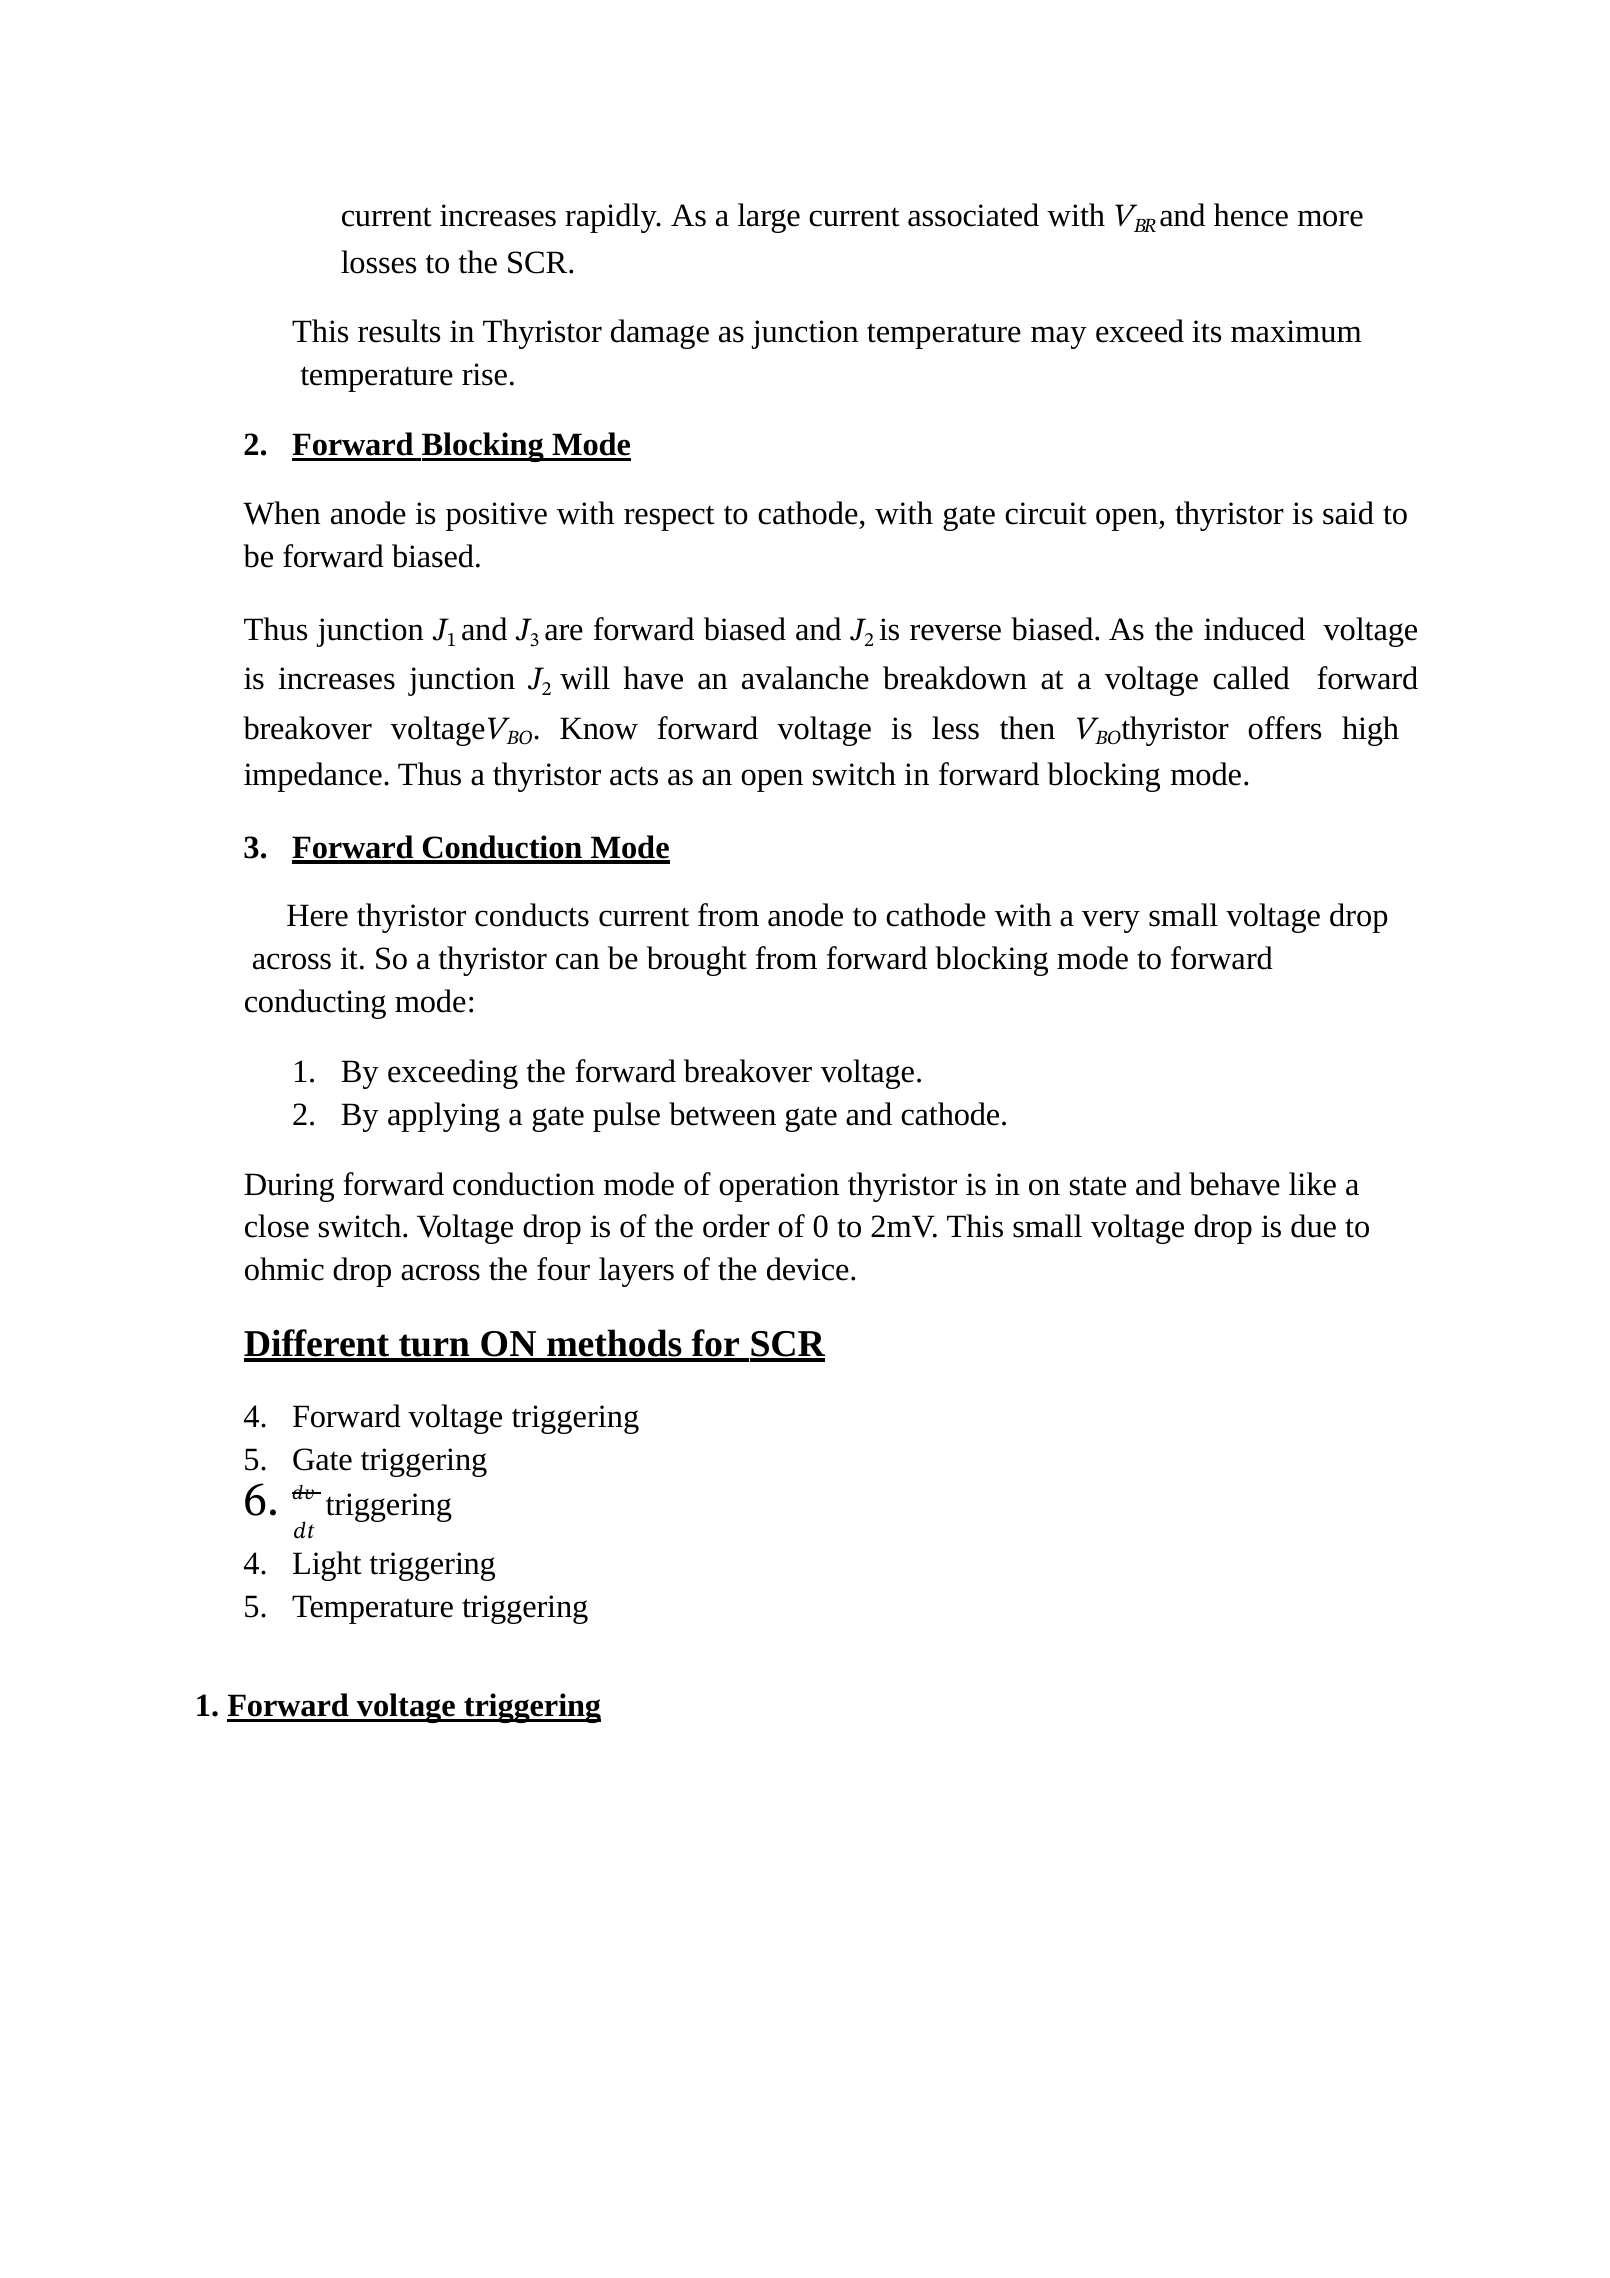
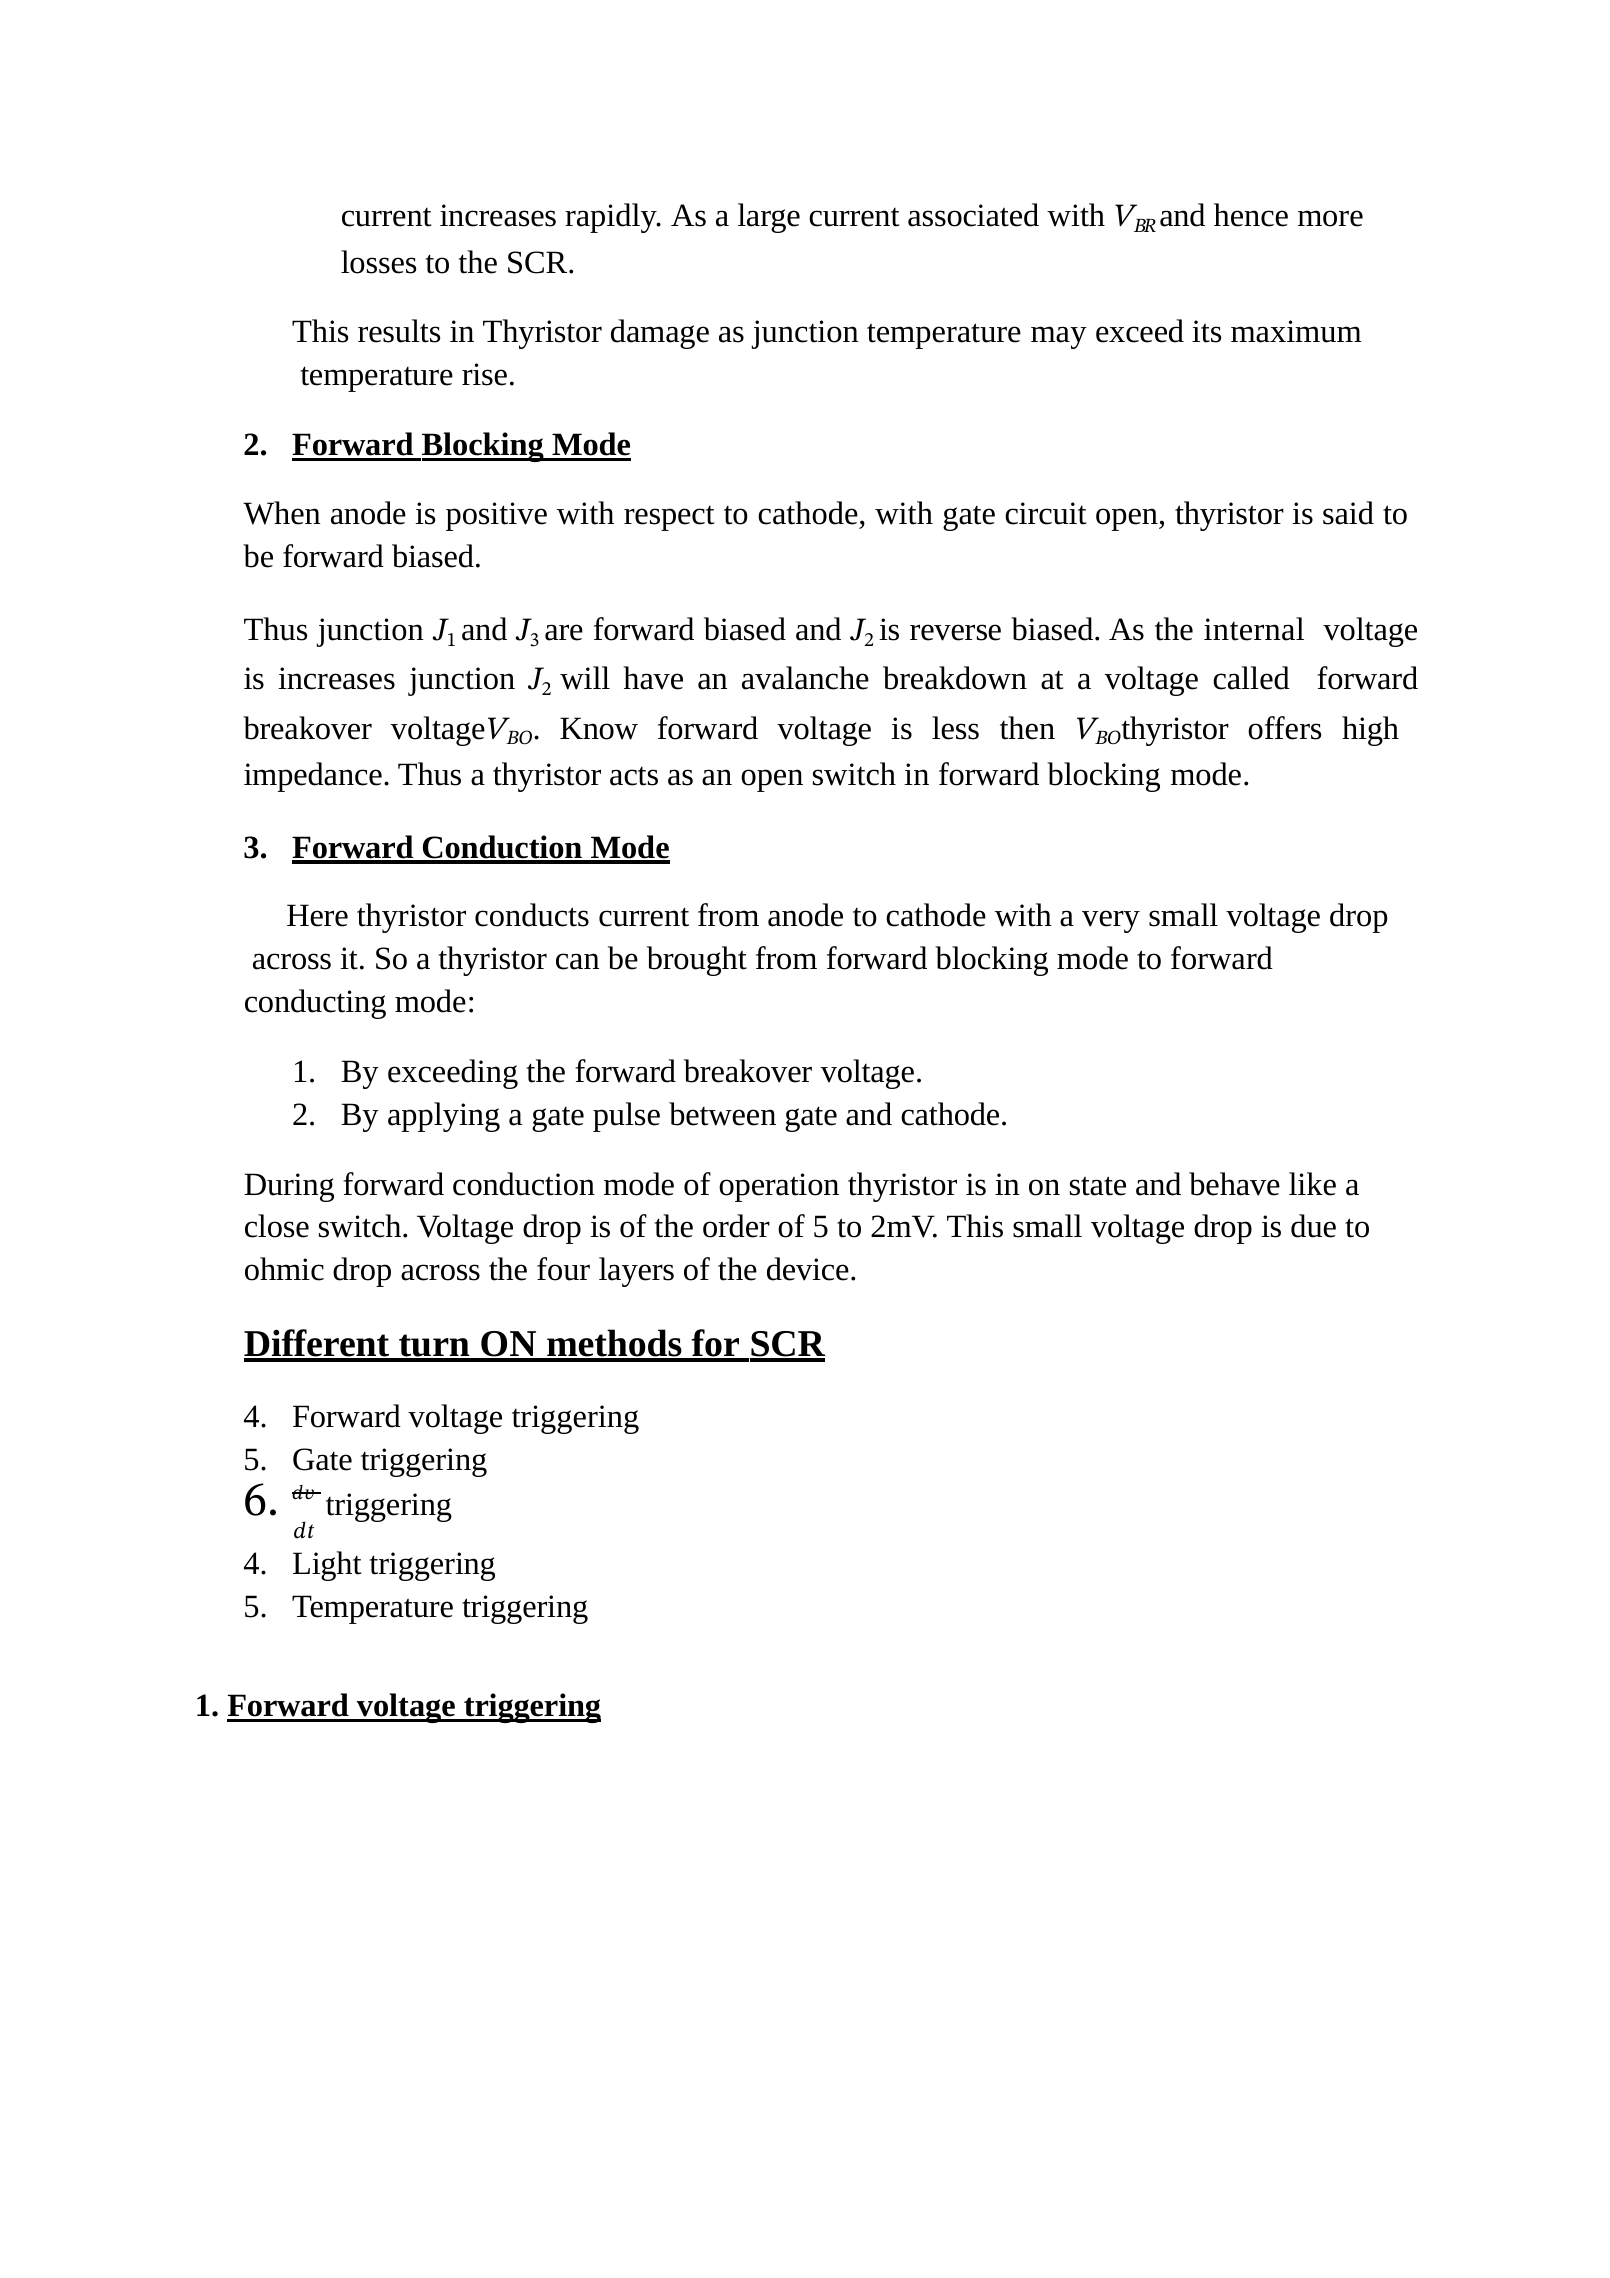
induced: induced -> internal
of 0: 0 -> 5
